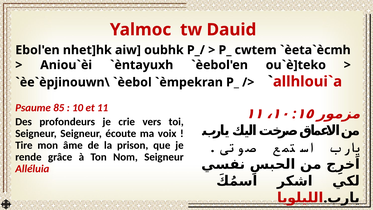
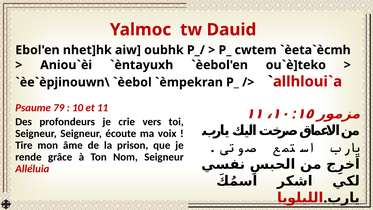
85: 85 -> 79
